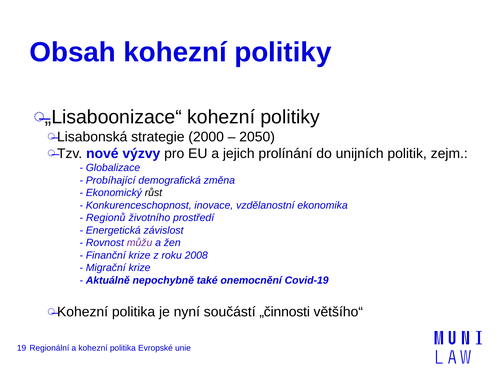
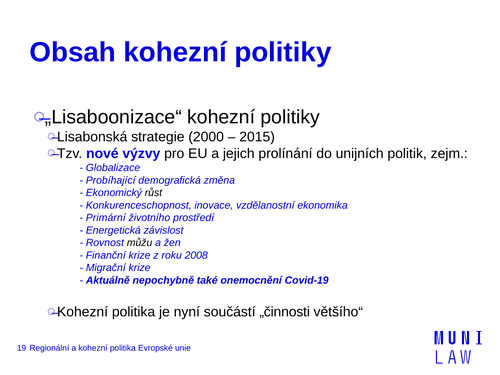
2050: 2050 -> 2015
Regionů: Regionů -> Primární
můžu colour: purple -> black
